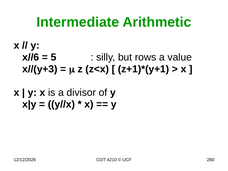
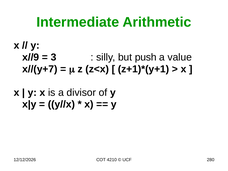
x//6: x//6 -> x//9
5: 5 -> 3
rows: rows -> push
x//(y+3: x//(y+3 -> x//(y+7
